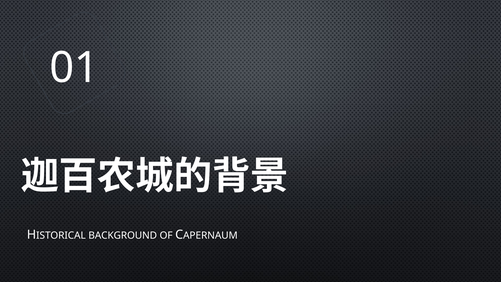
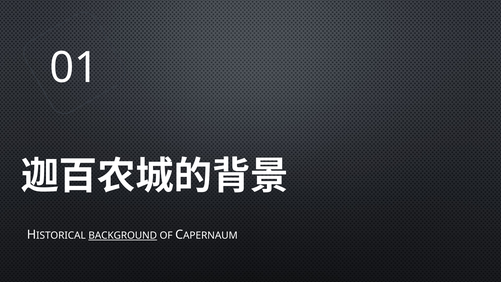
BACKGROUND underline: none -> present
